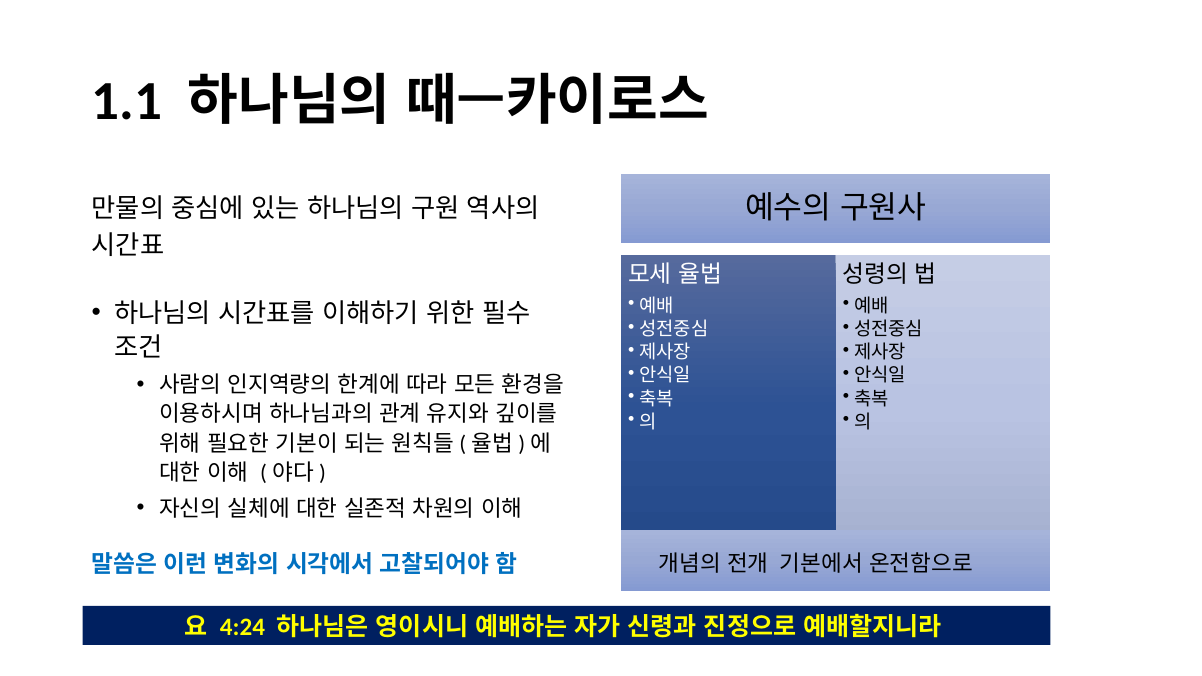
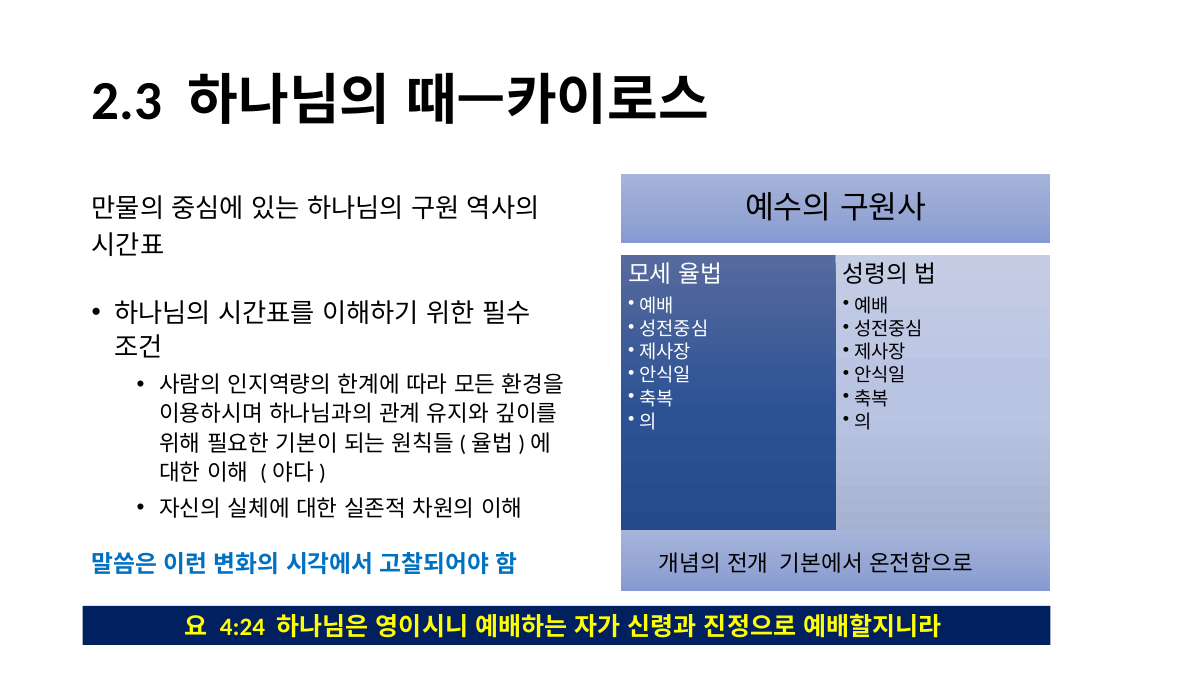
1.1: 1.1 -> 2.3
